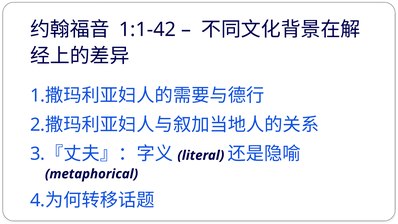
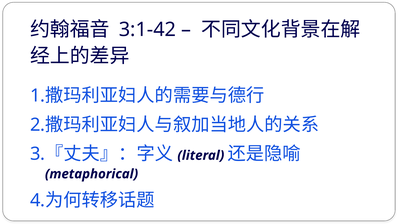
1:1-42: 1:1-42 -> 3:1-42
